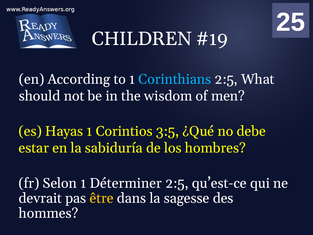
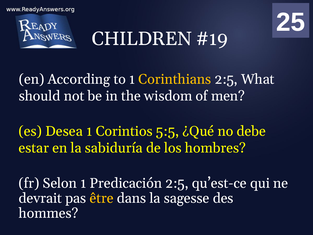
Corinthians colour: light blue -> yellow
Hayas: Hayas -> Desea
3:5: 3:5 -> 5:5
Déterminer: Déterminer -> Predicación
